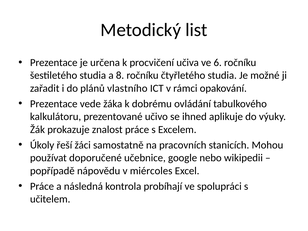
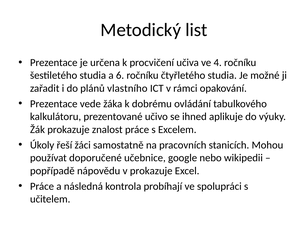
6: 6 -> 4
8: 8 -> 6
v miércoles: miércoles -> prokazuje
